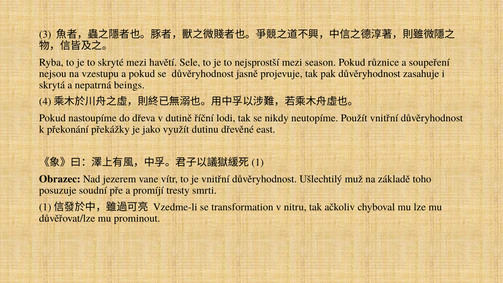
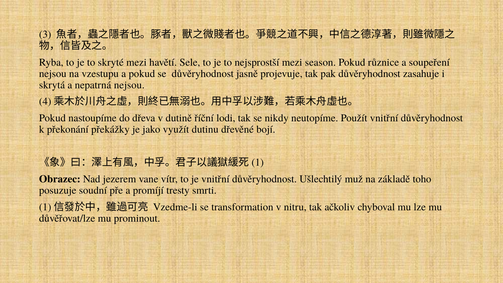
nepatrná beings: beings -> nejsou
east: east -> bojí
